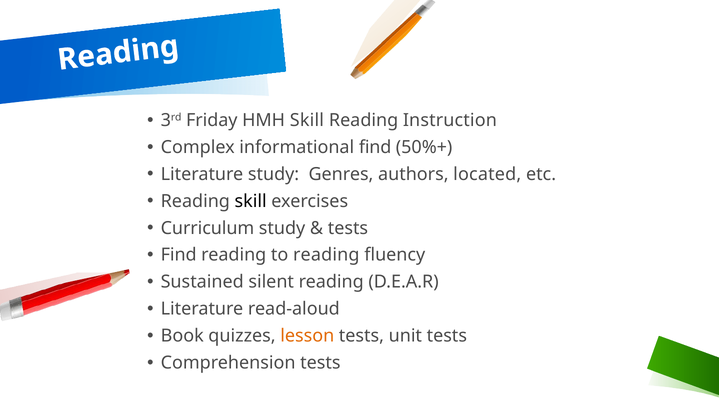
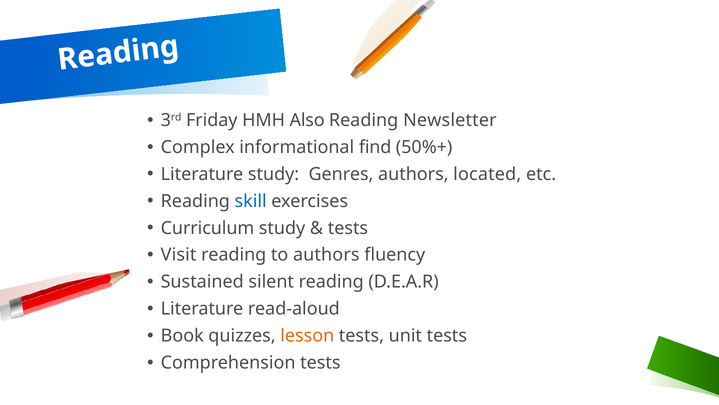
HMH Skill: Skill -> Also
Instruction: Instruction -> Newsletter
skill at (251, 201) colour: black -> blue
Find at (179, 255): Find -> Visit
to reading: reading -> authors
